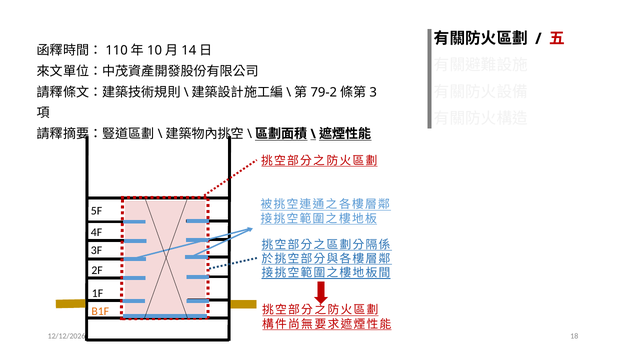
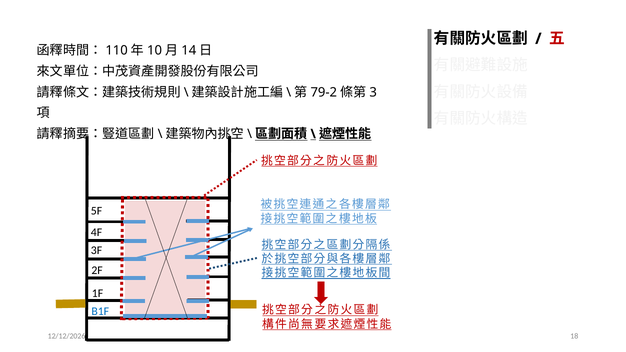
B1F colour: orange -> blue
